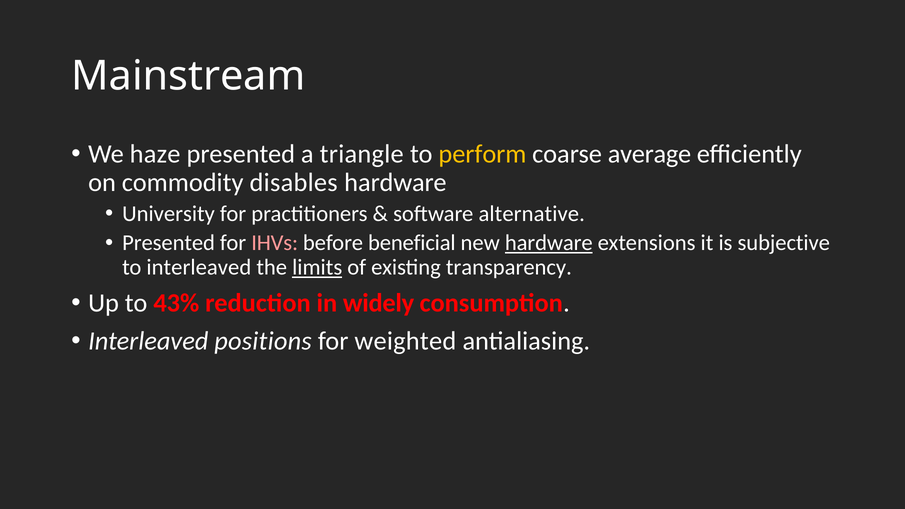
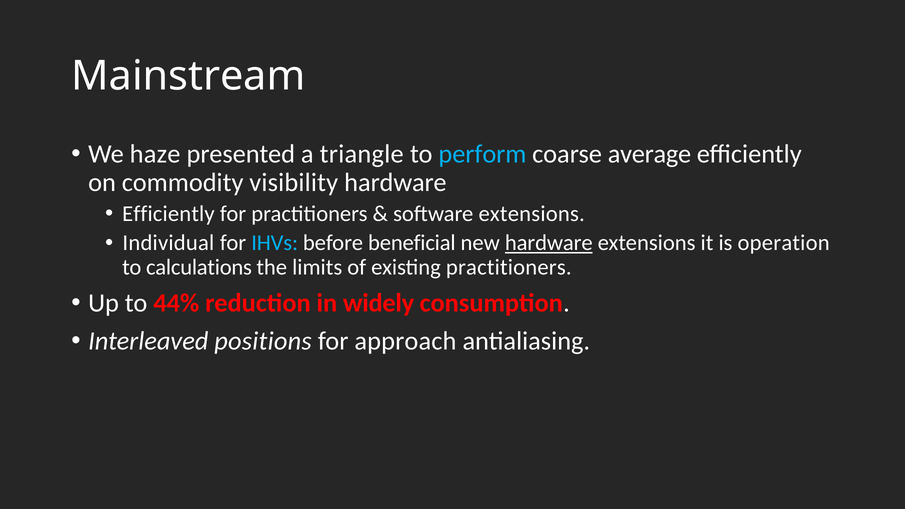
perform colour: yellow -> light blue
disables: disables -> visibility
University at (169, 214): University -> Efficiently
software alternative: alternative -> extensions
Presented at (169, 243): Presented -> Individual
IHVs colour: pink -> light blue
subjective: subjective -> operation
to interleaved: interleaved -> calculations
limits underline: present -> none
existing transparency: transparency -> practitioners
43%: 43% -> 44%
weighted: weighted -> approach
